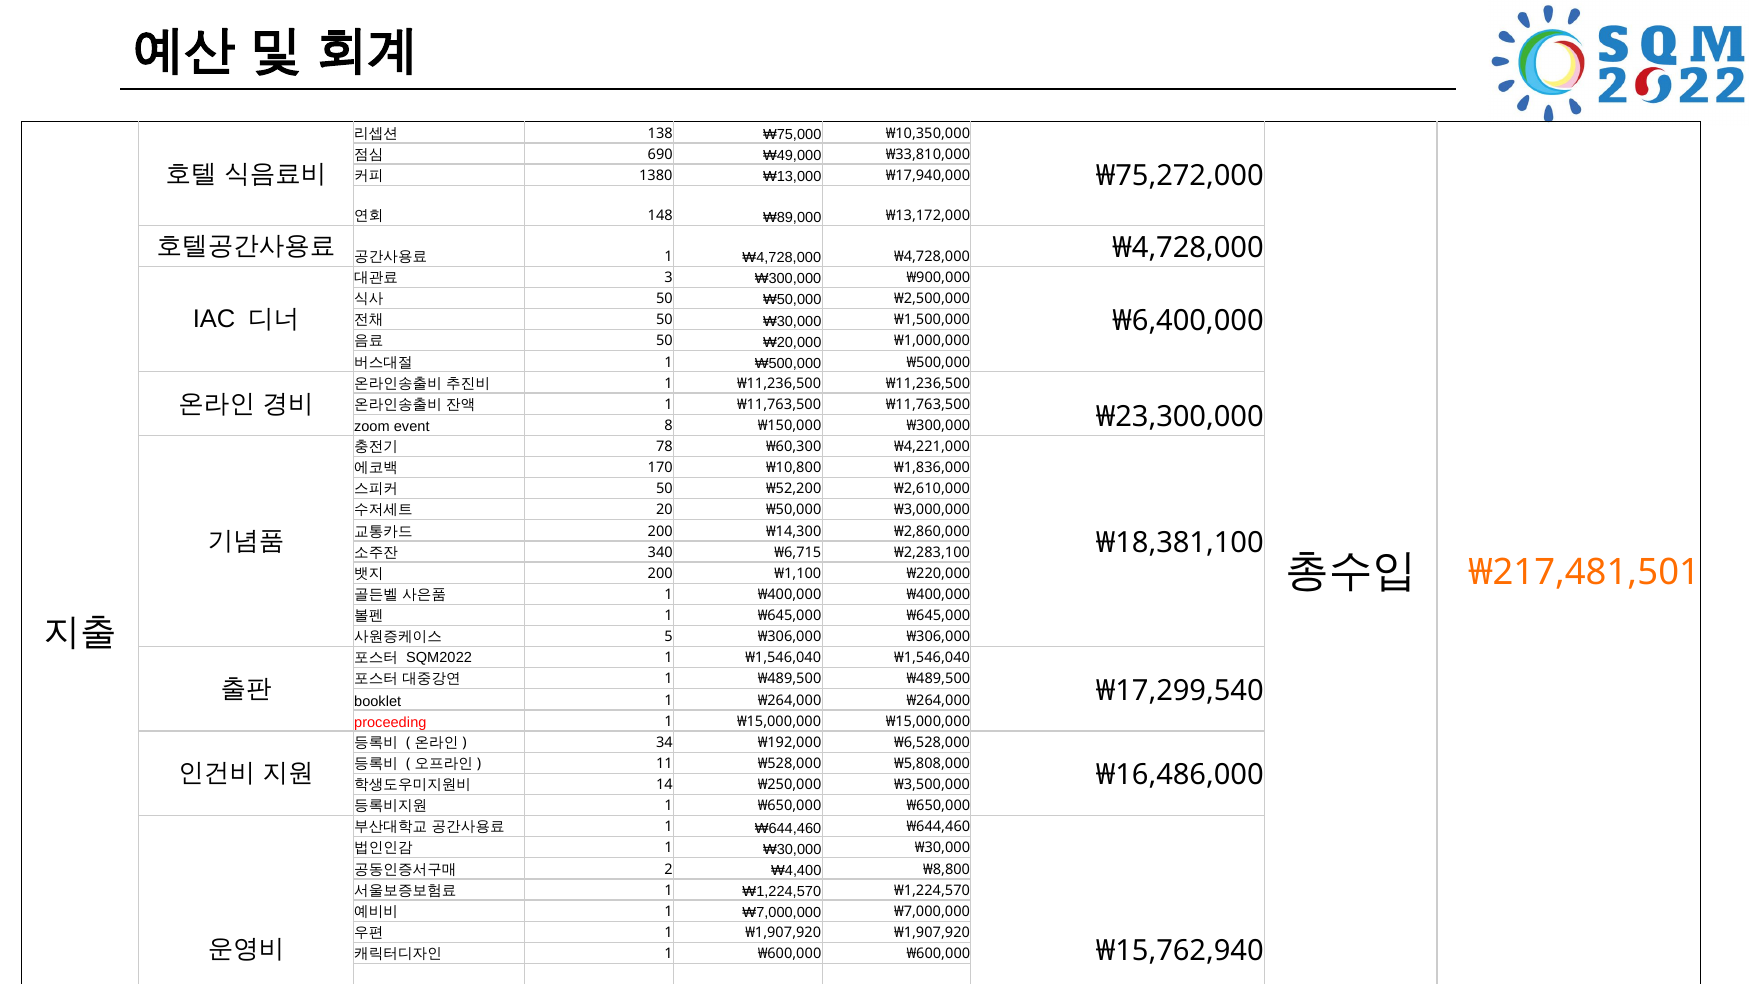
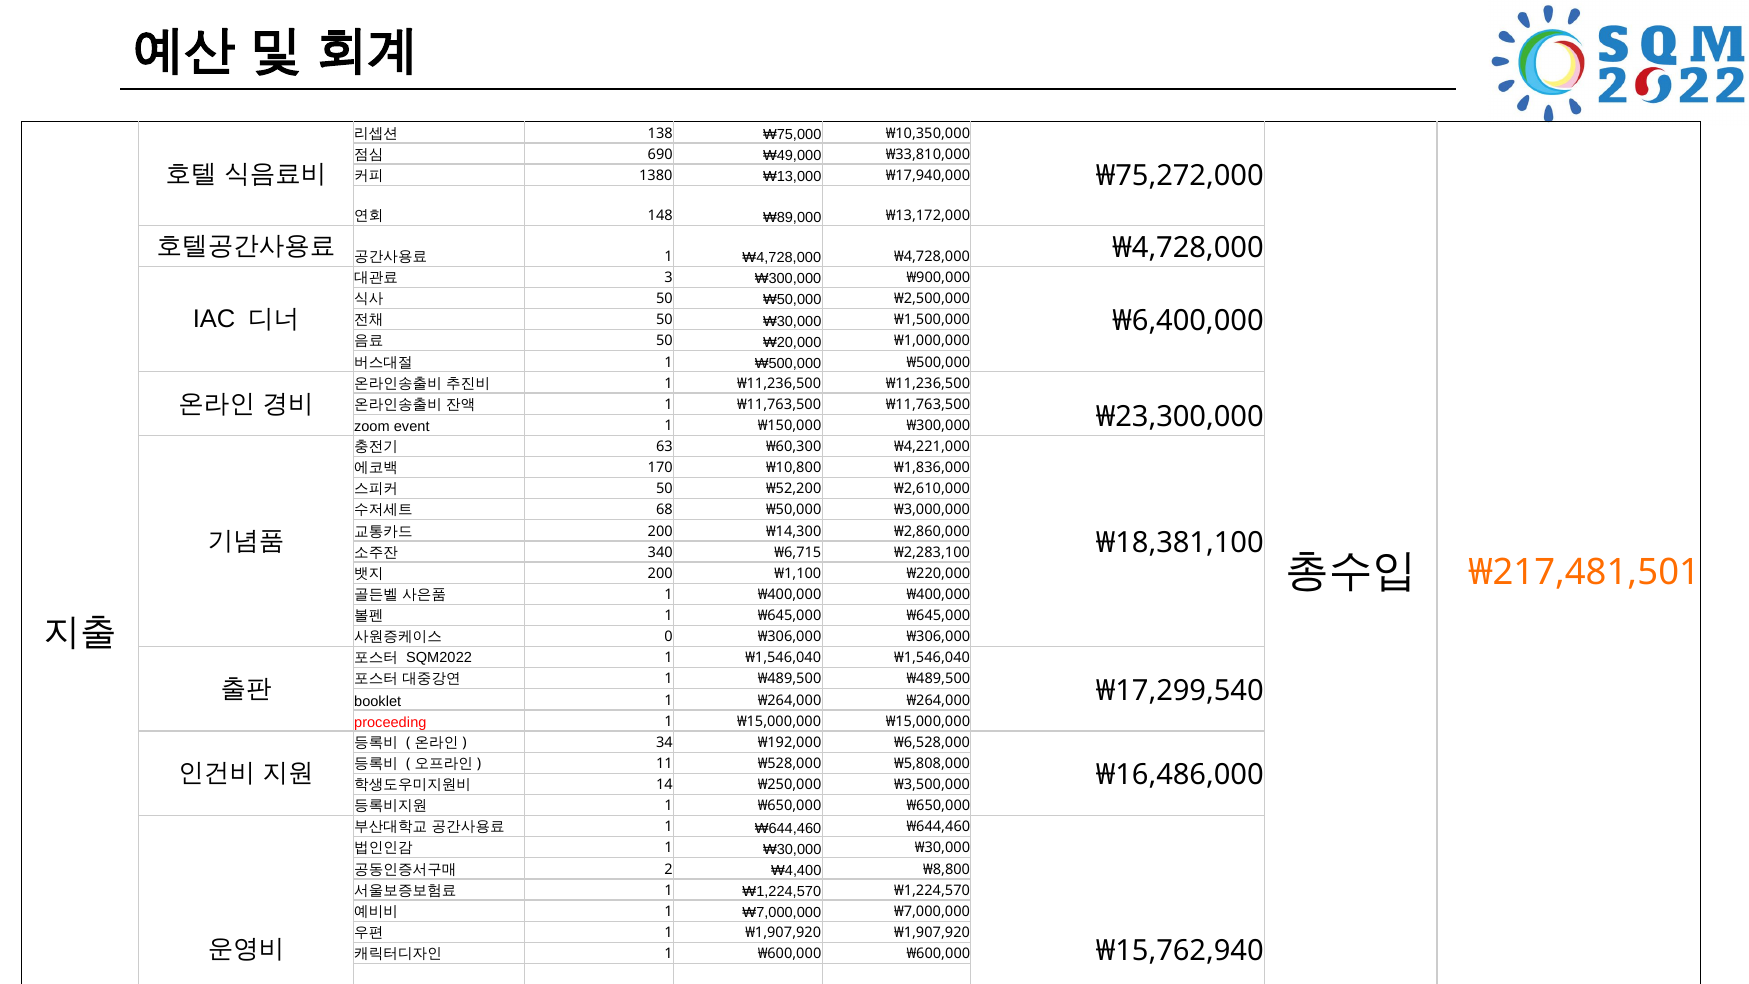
event 8: 8 -> 1
78: 78 -> 63
20: 20 -> 68
5: 5 -> 0
